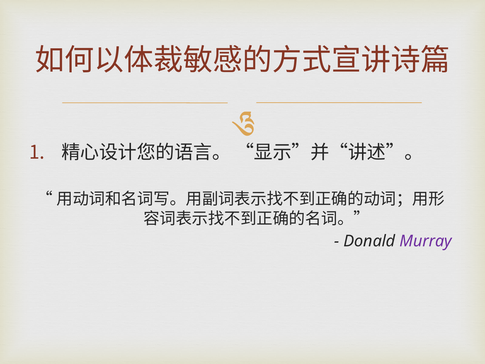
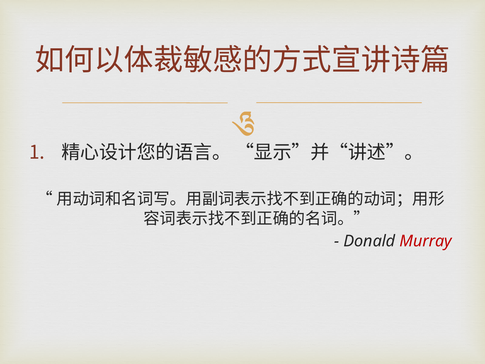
Murray colour: purple -> red
